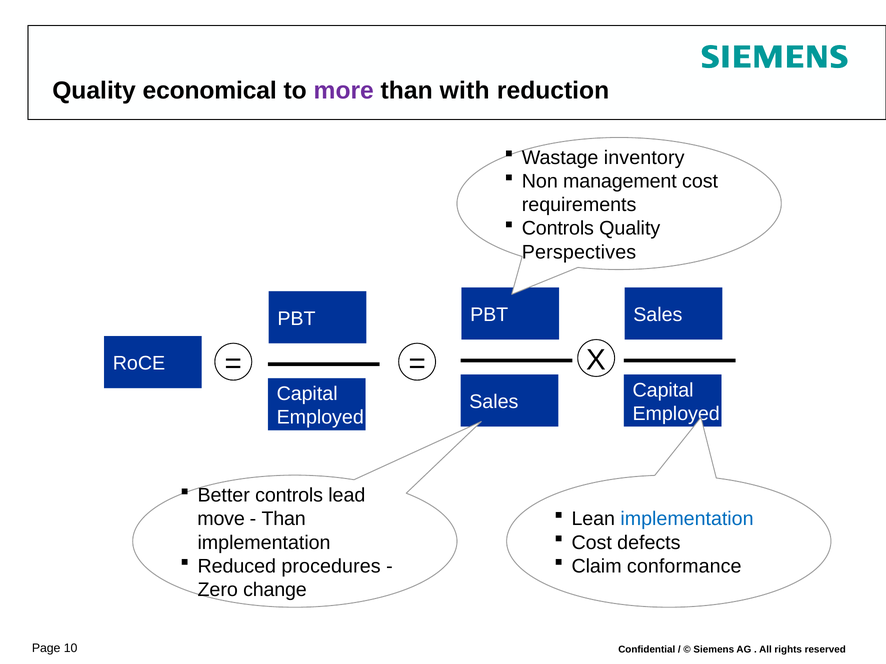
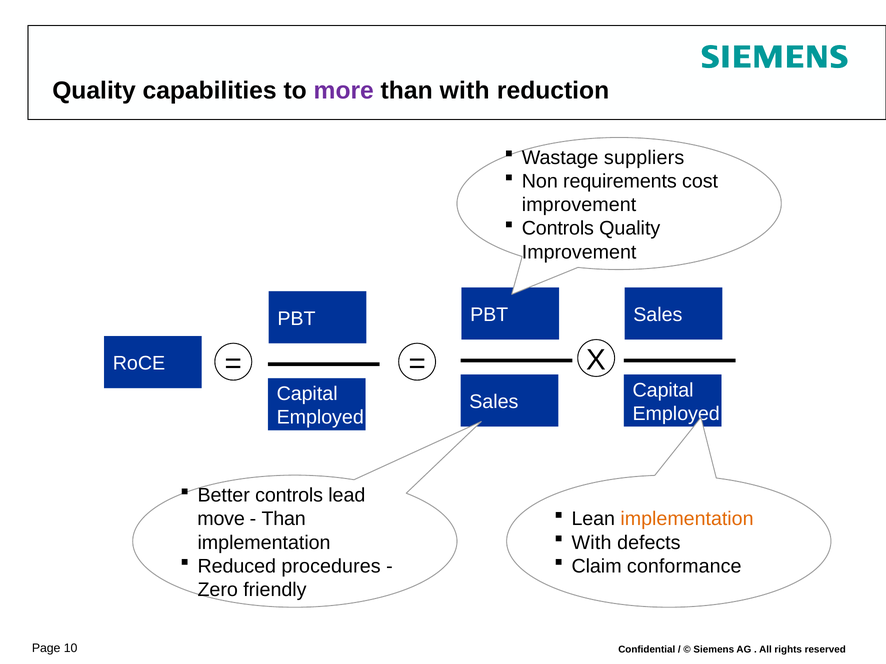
economical: economical -> capabilities
inventory: inventory -> suppliers
management: management -> requirements
requirements at (579, 205): requirements -> improvement
Perspectives at (579, 252): Perspectives -> Improvement
implementation at (687, 519) colour: blue -> orange
Cost at (592, 543): Cost -> With
change: change -> friendly
